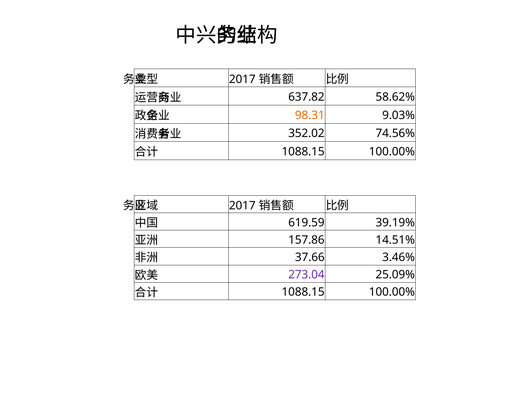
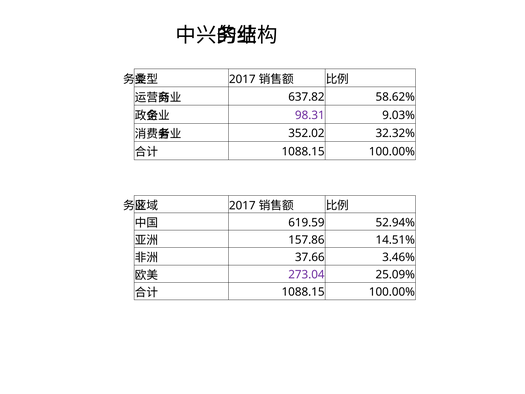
98.31 colour: orange -> purple
74.56%: 74.56% -> 32.32%
39.19%: 39.19% -> 52.94%
